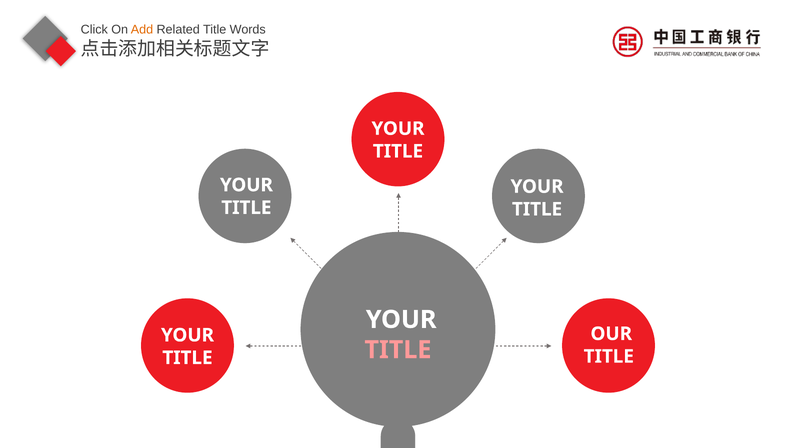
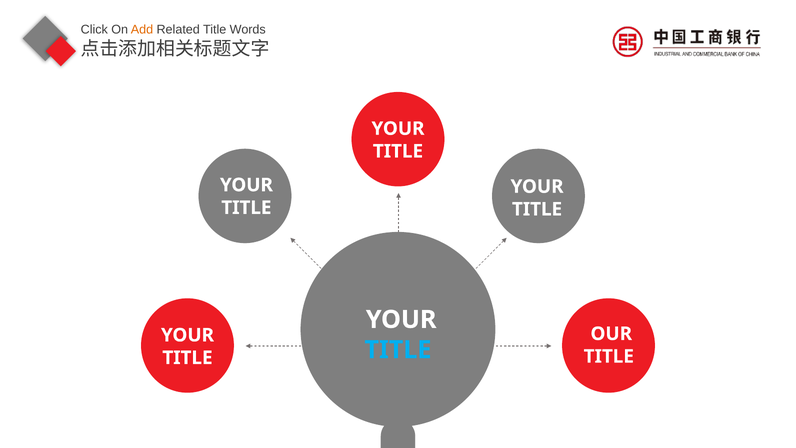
TITLE at (398, 350) colour: pink -> light blue
